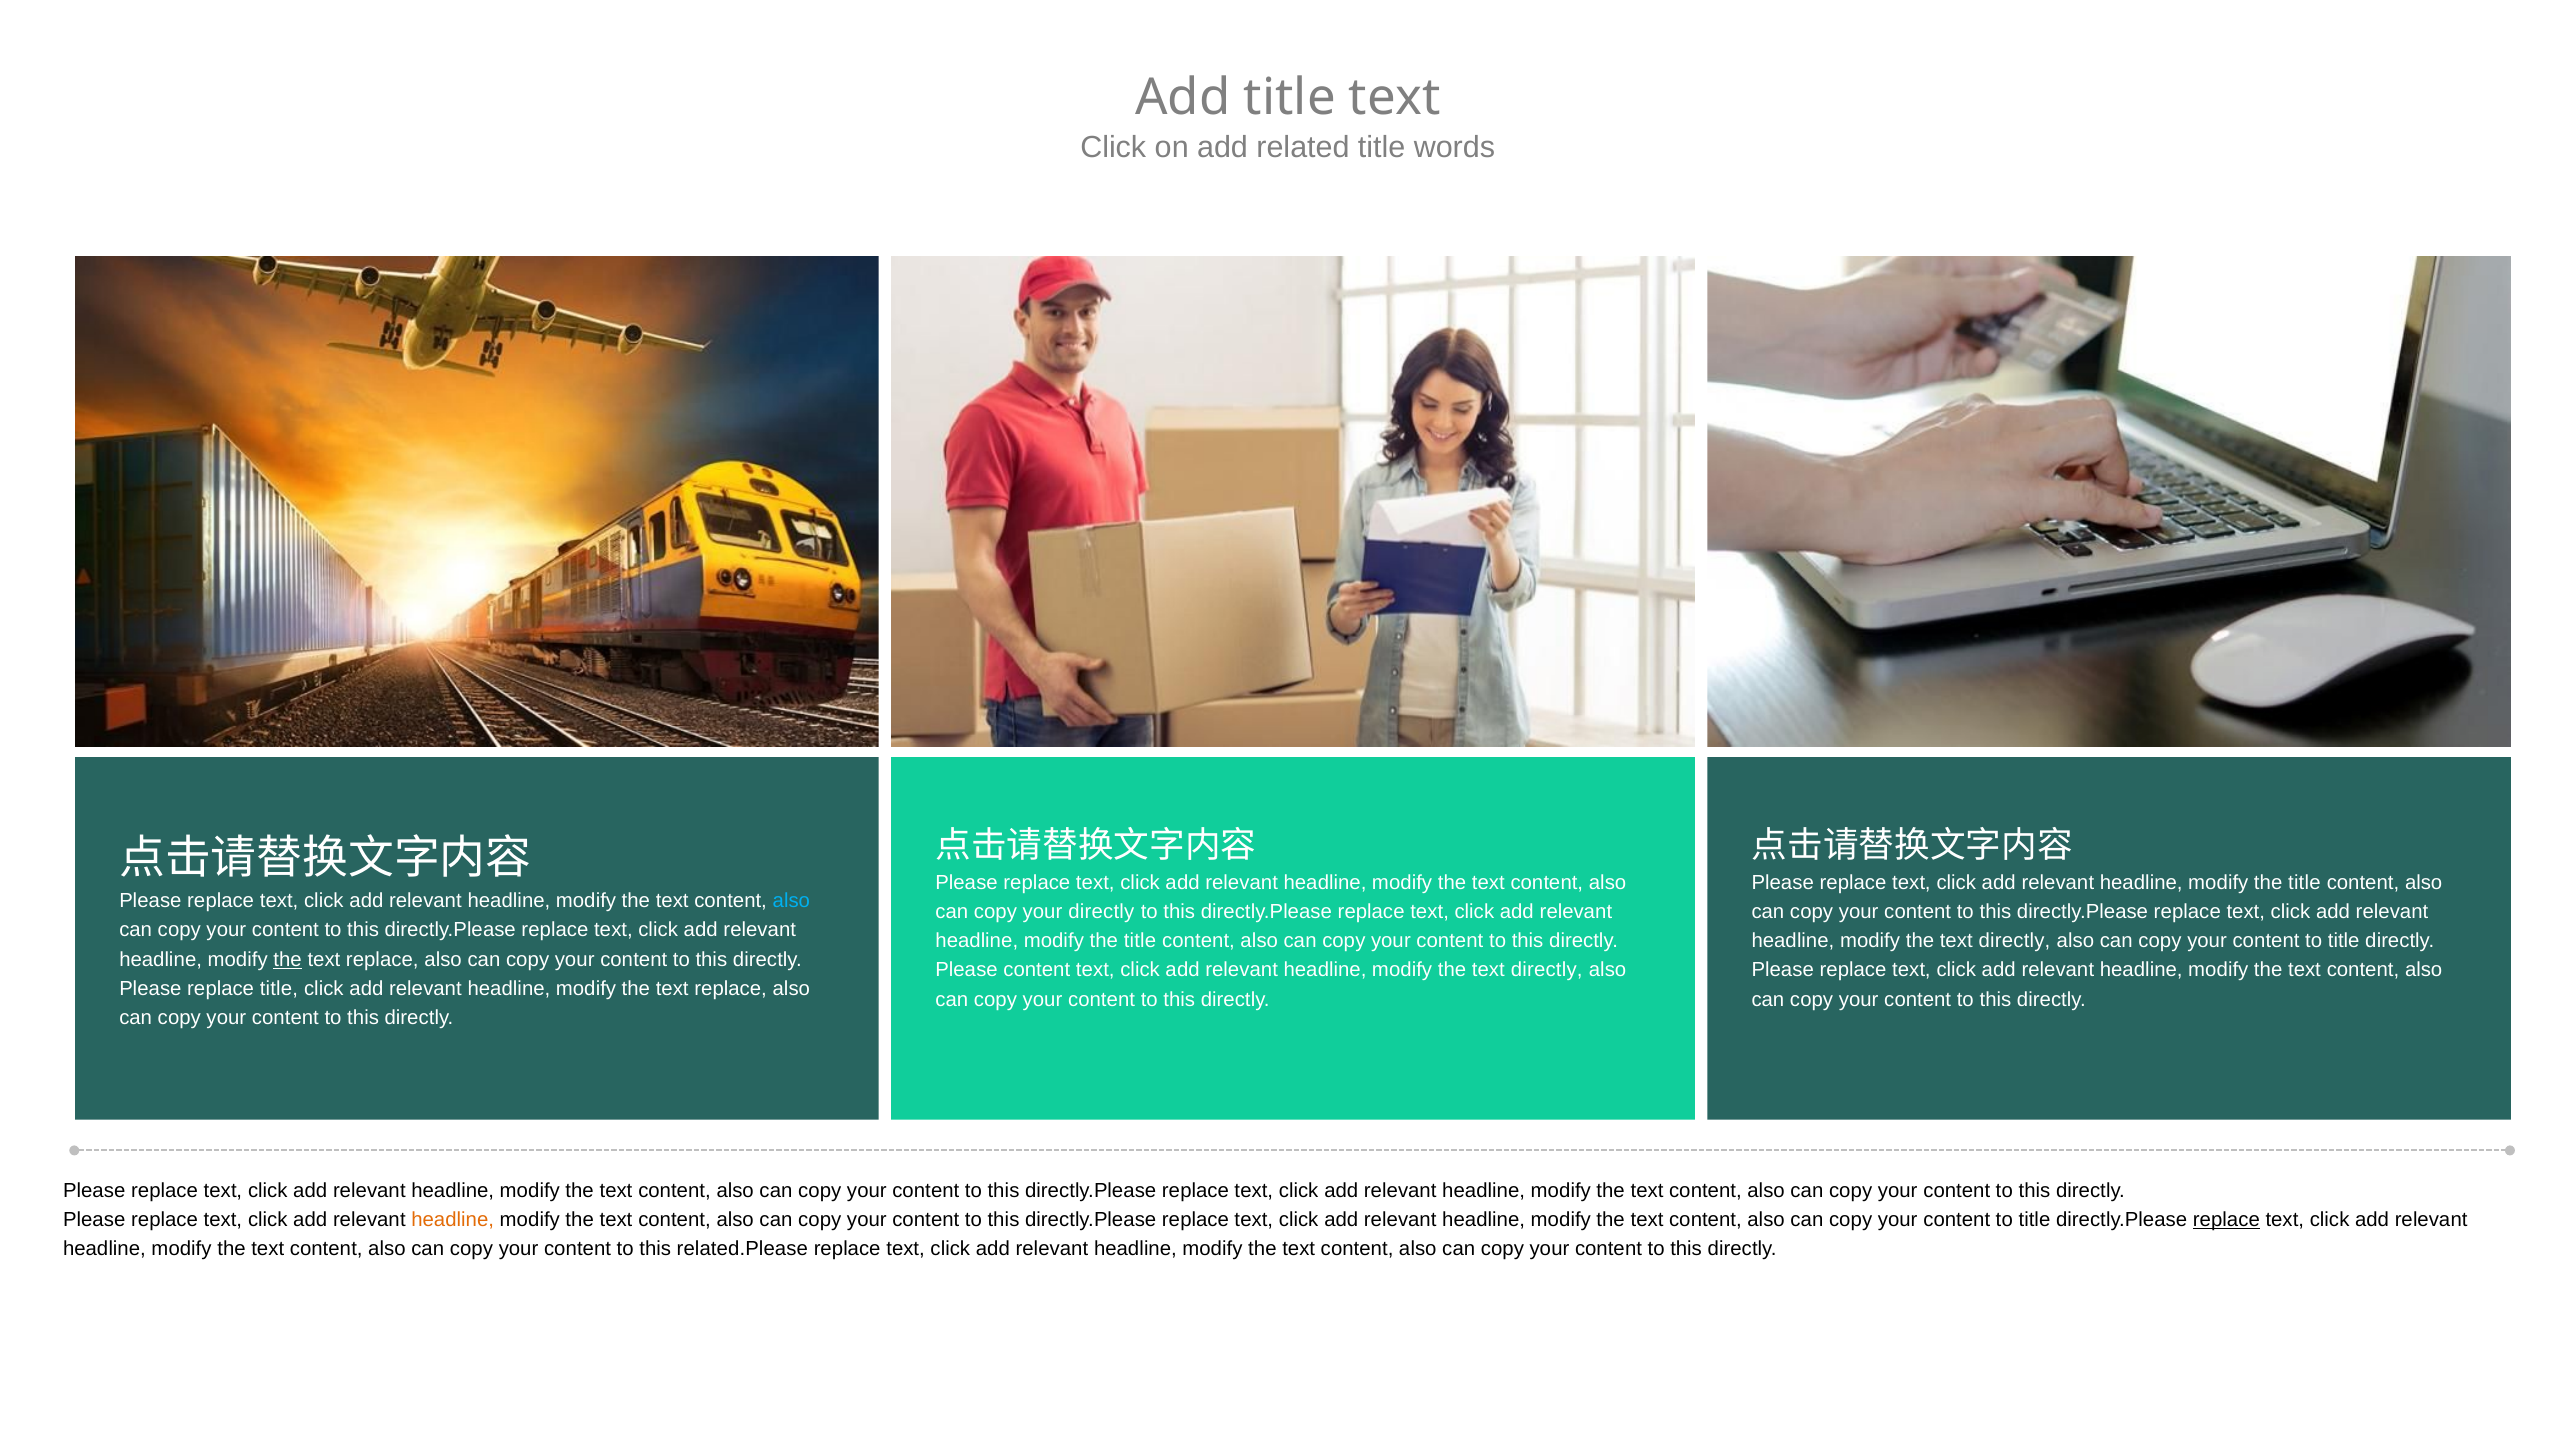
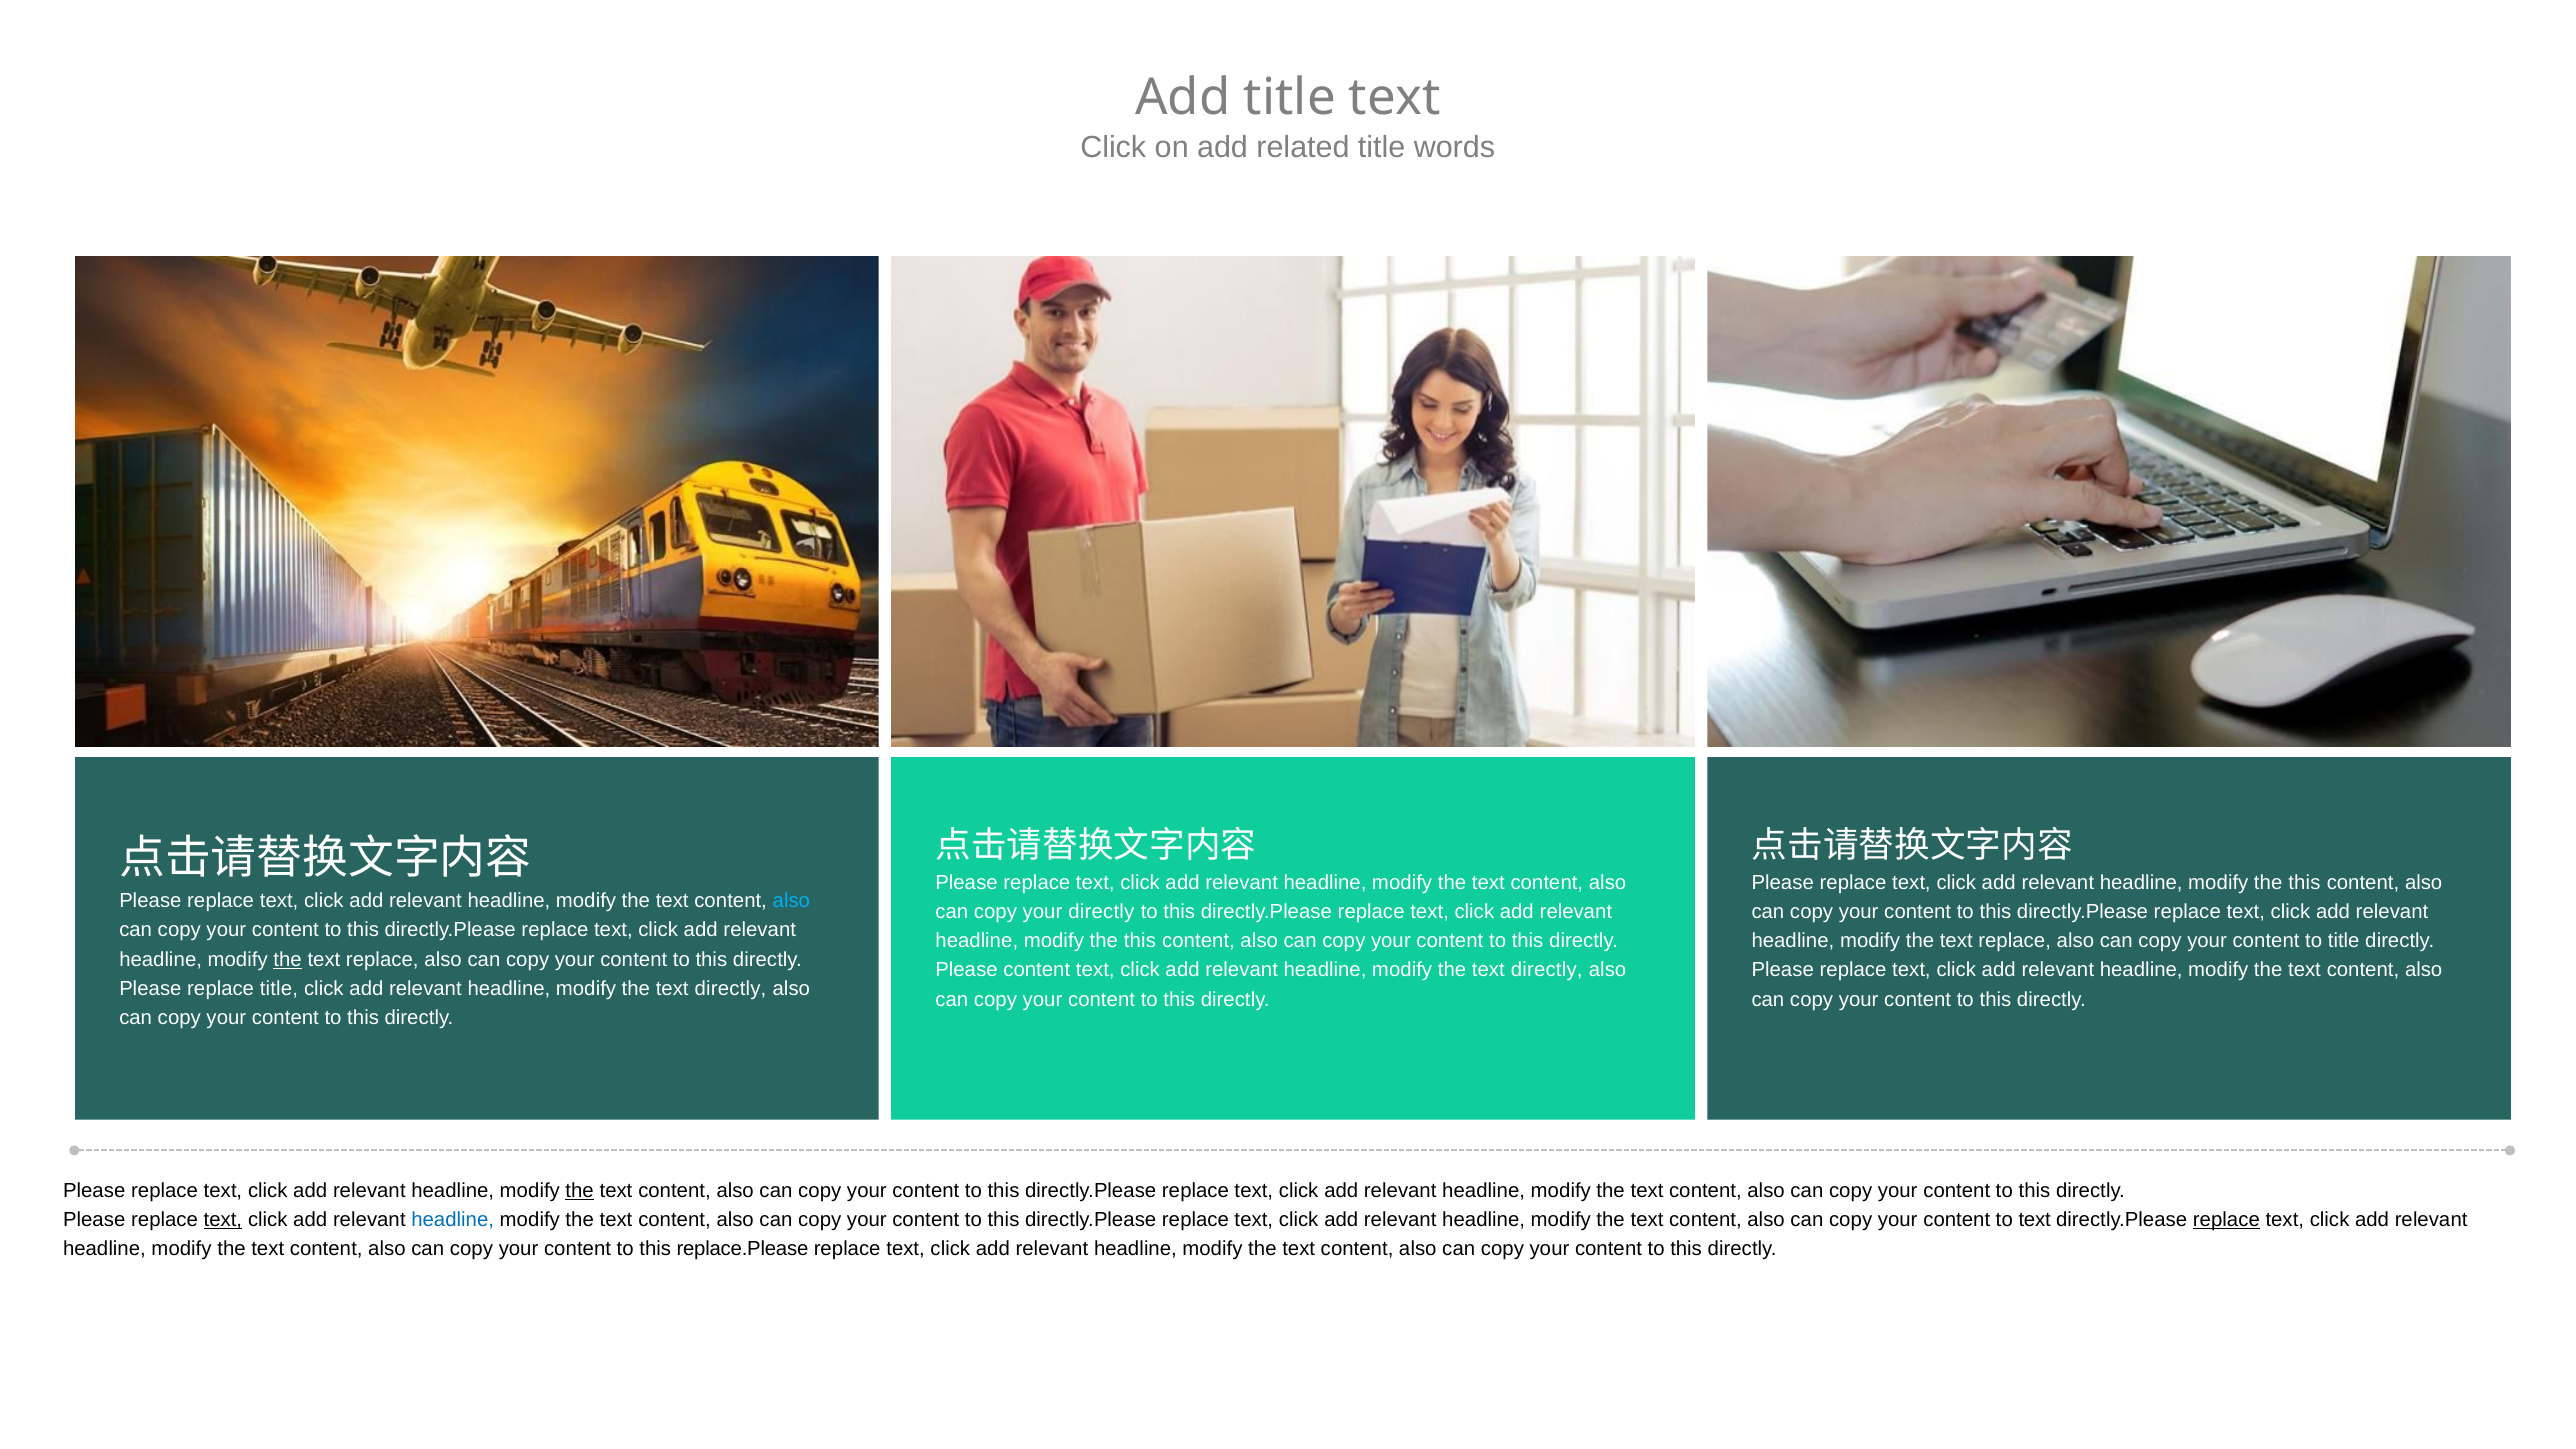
title at (2304, 883): title -> this
title at (1140, 941): title -> this
directly at (2015, 941): directly -> replace
replace at (731, 989): replace -> directly
the at (580, 1190) underline: none -> present
text at (223, 1220) underline: none -> present
headline at (453, 1220) colour: orange -> blue
title at (2034, 1220): title -> text
related.Please: related.Please -> replace.Please
